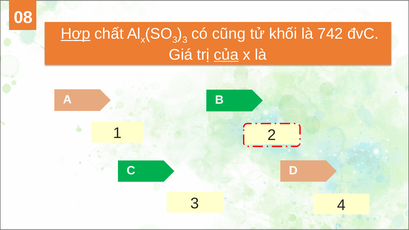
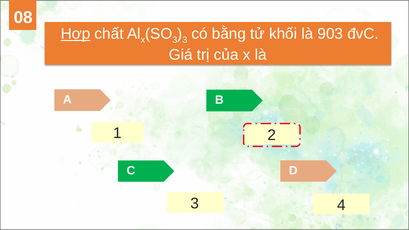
cũng: cũng -> bằng
742: 742 -> 903
của underline: present -> none
